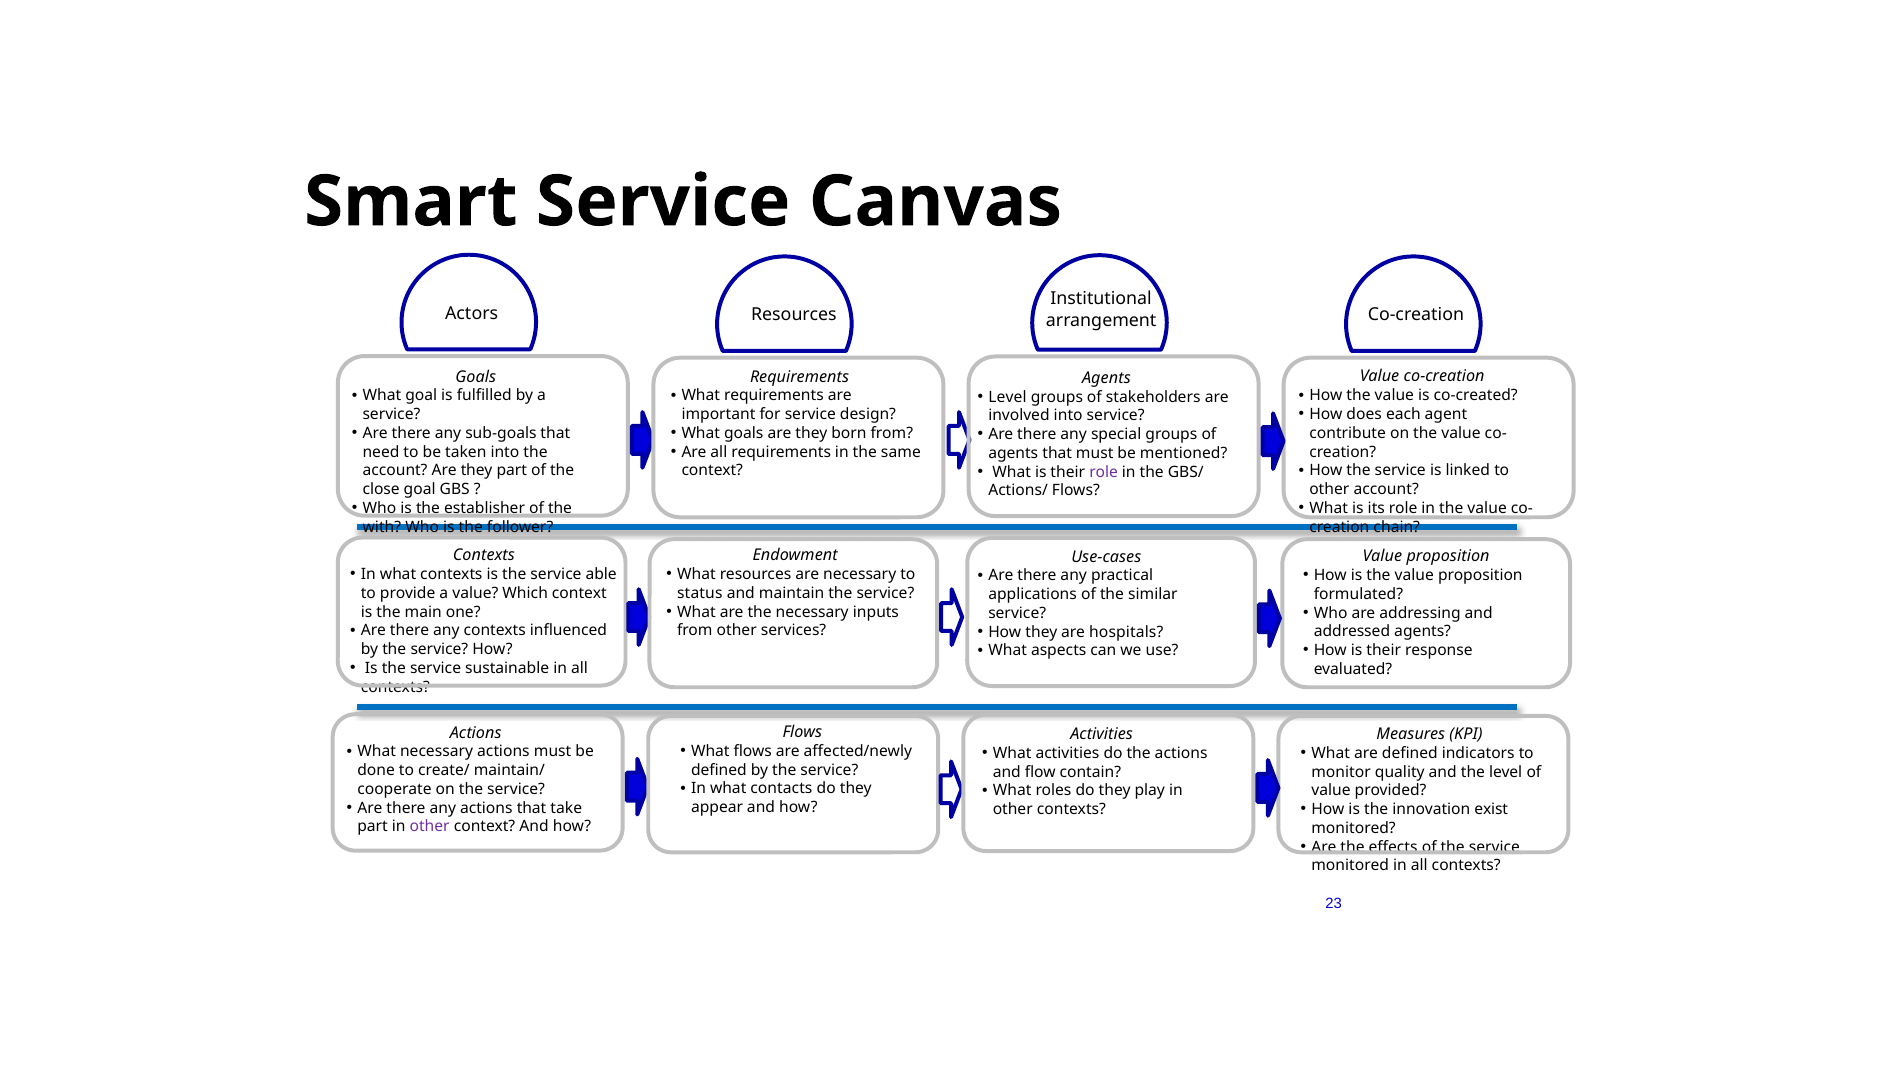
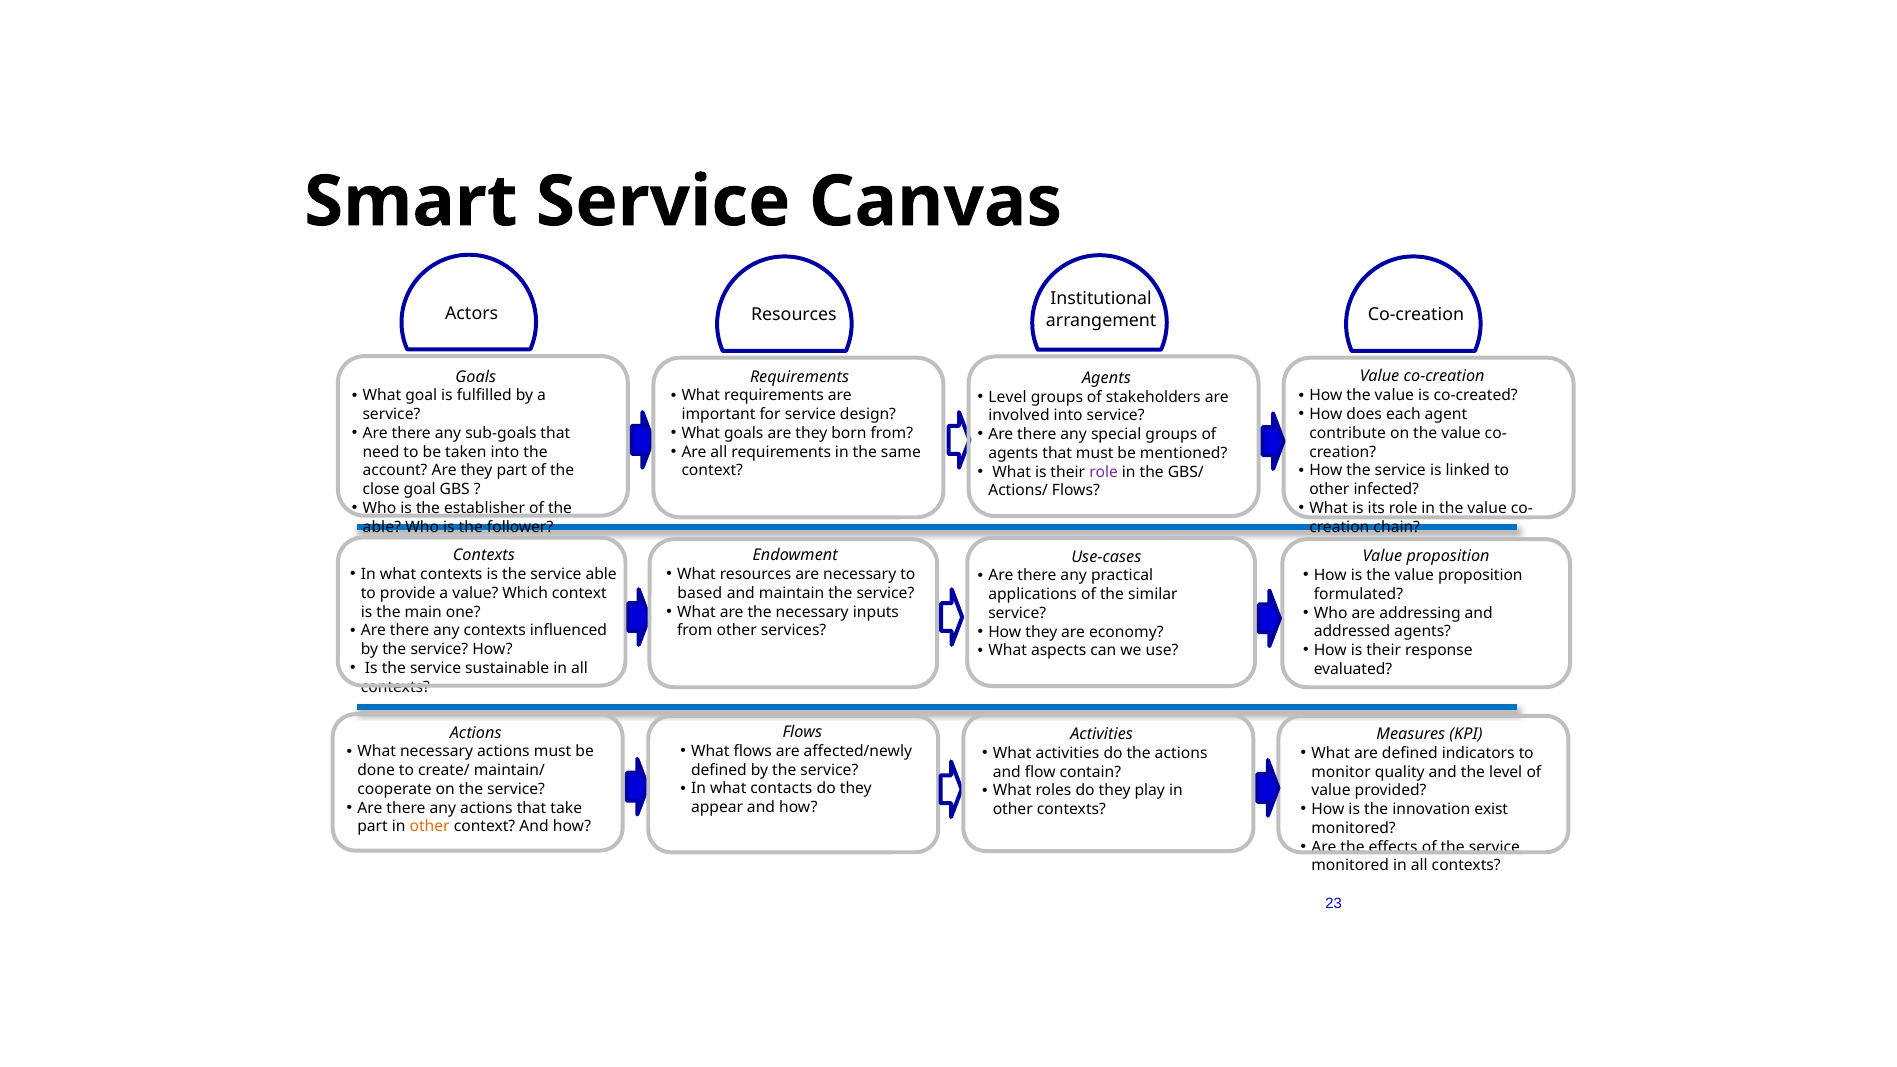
other account: account -> infected
with at (382, 527): with -> able
status: status -> based
hospitals: hospitals -> economy
other at (430, 827) colour: purple -> orange
